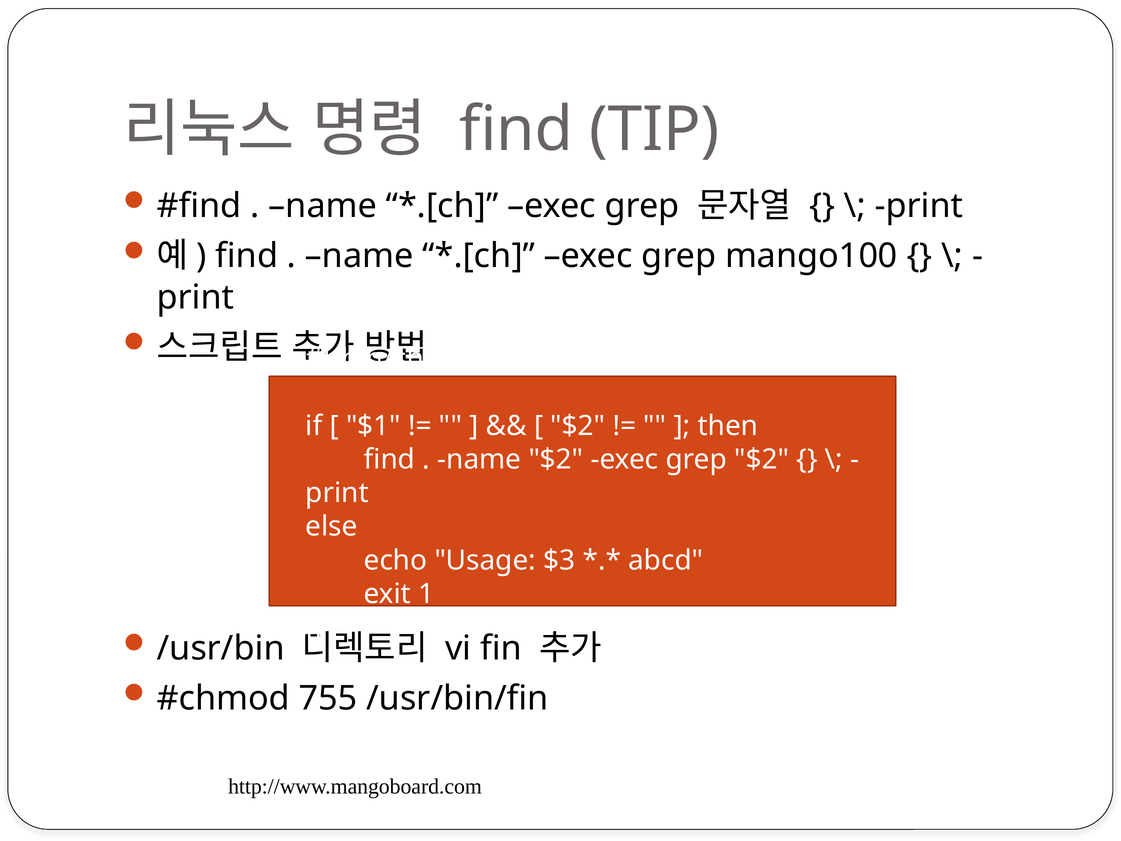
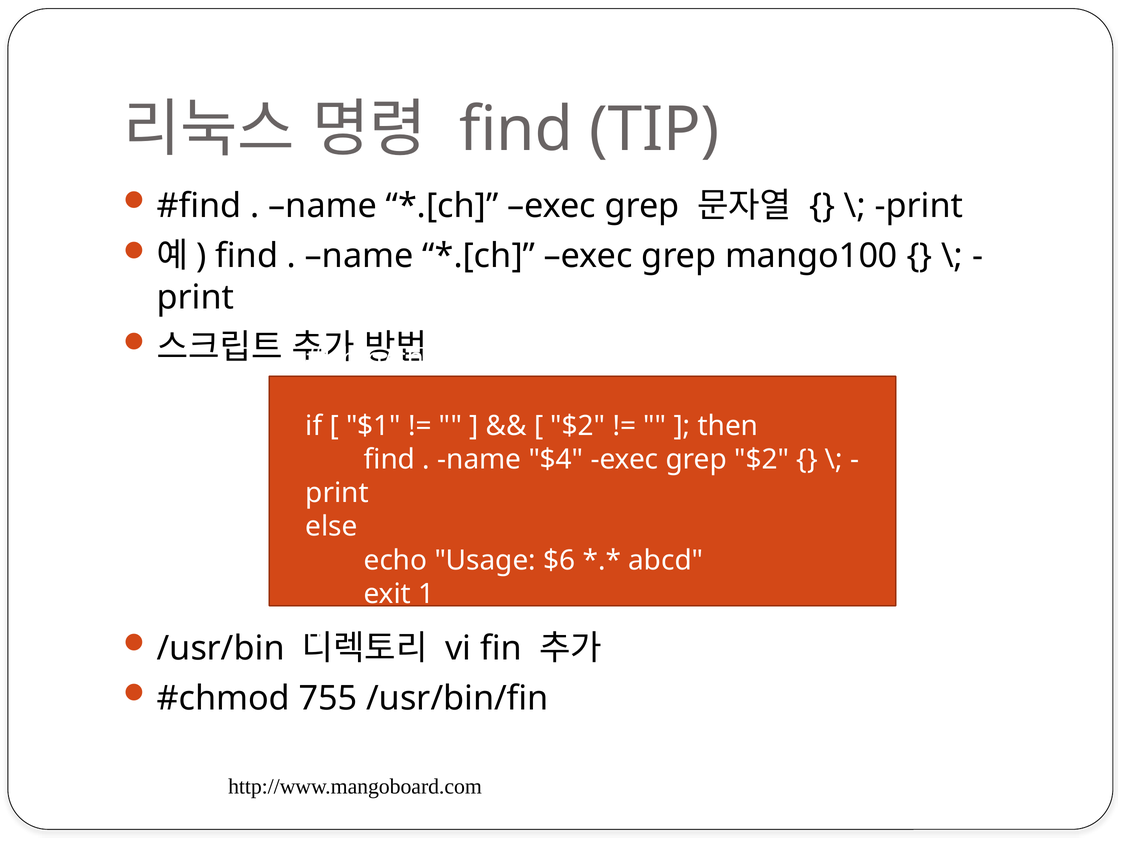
name $2: $2 -> $4
$3: $3 -> $6
